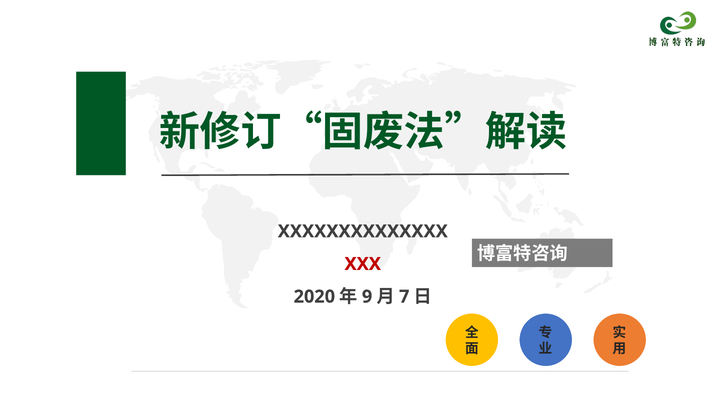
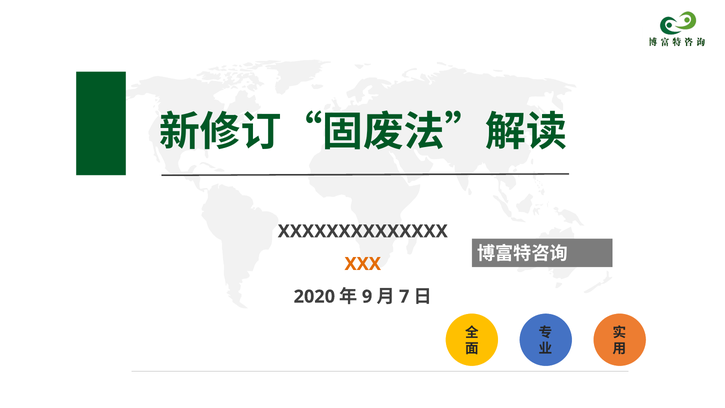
XXX colour: red -> orange
